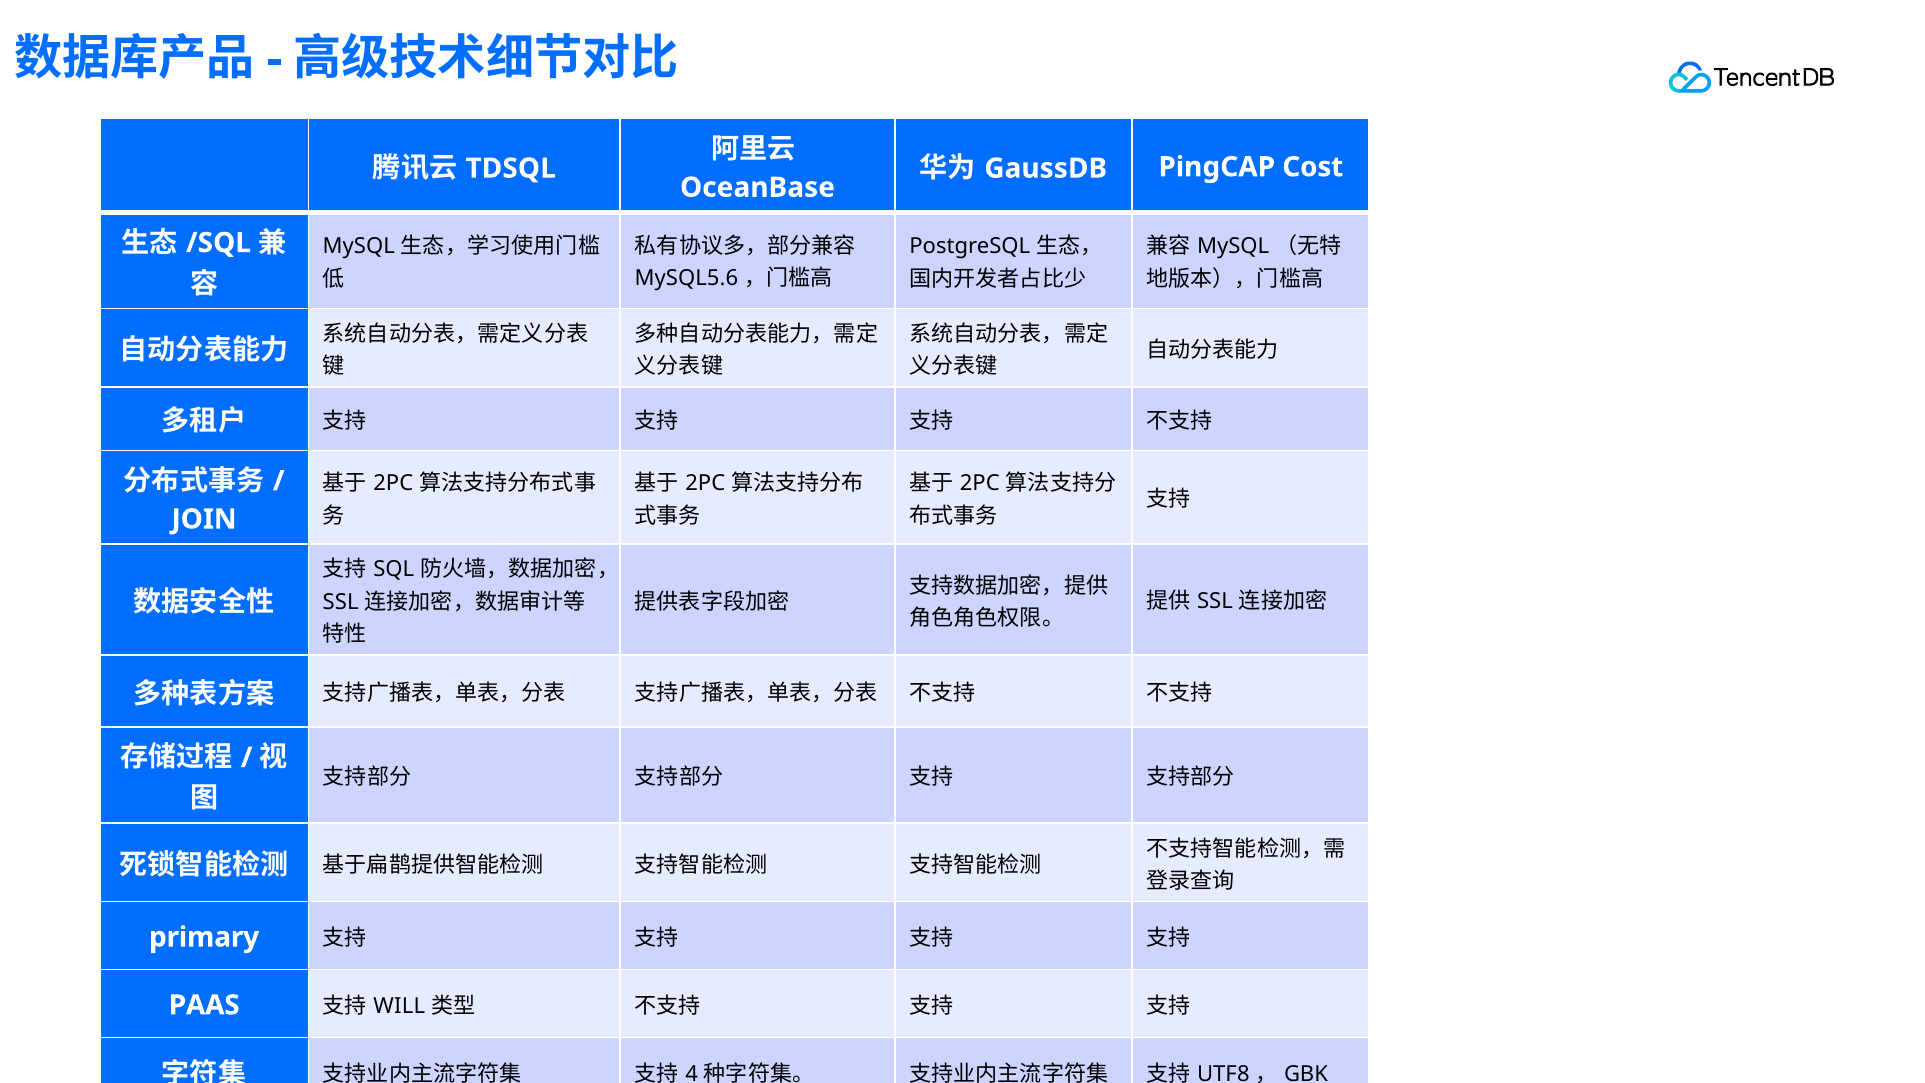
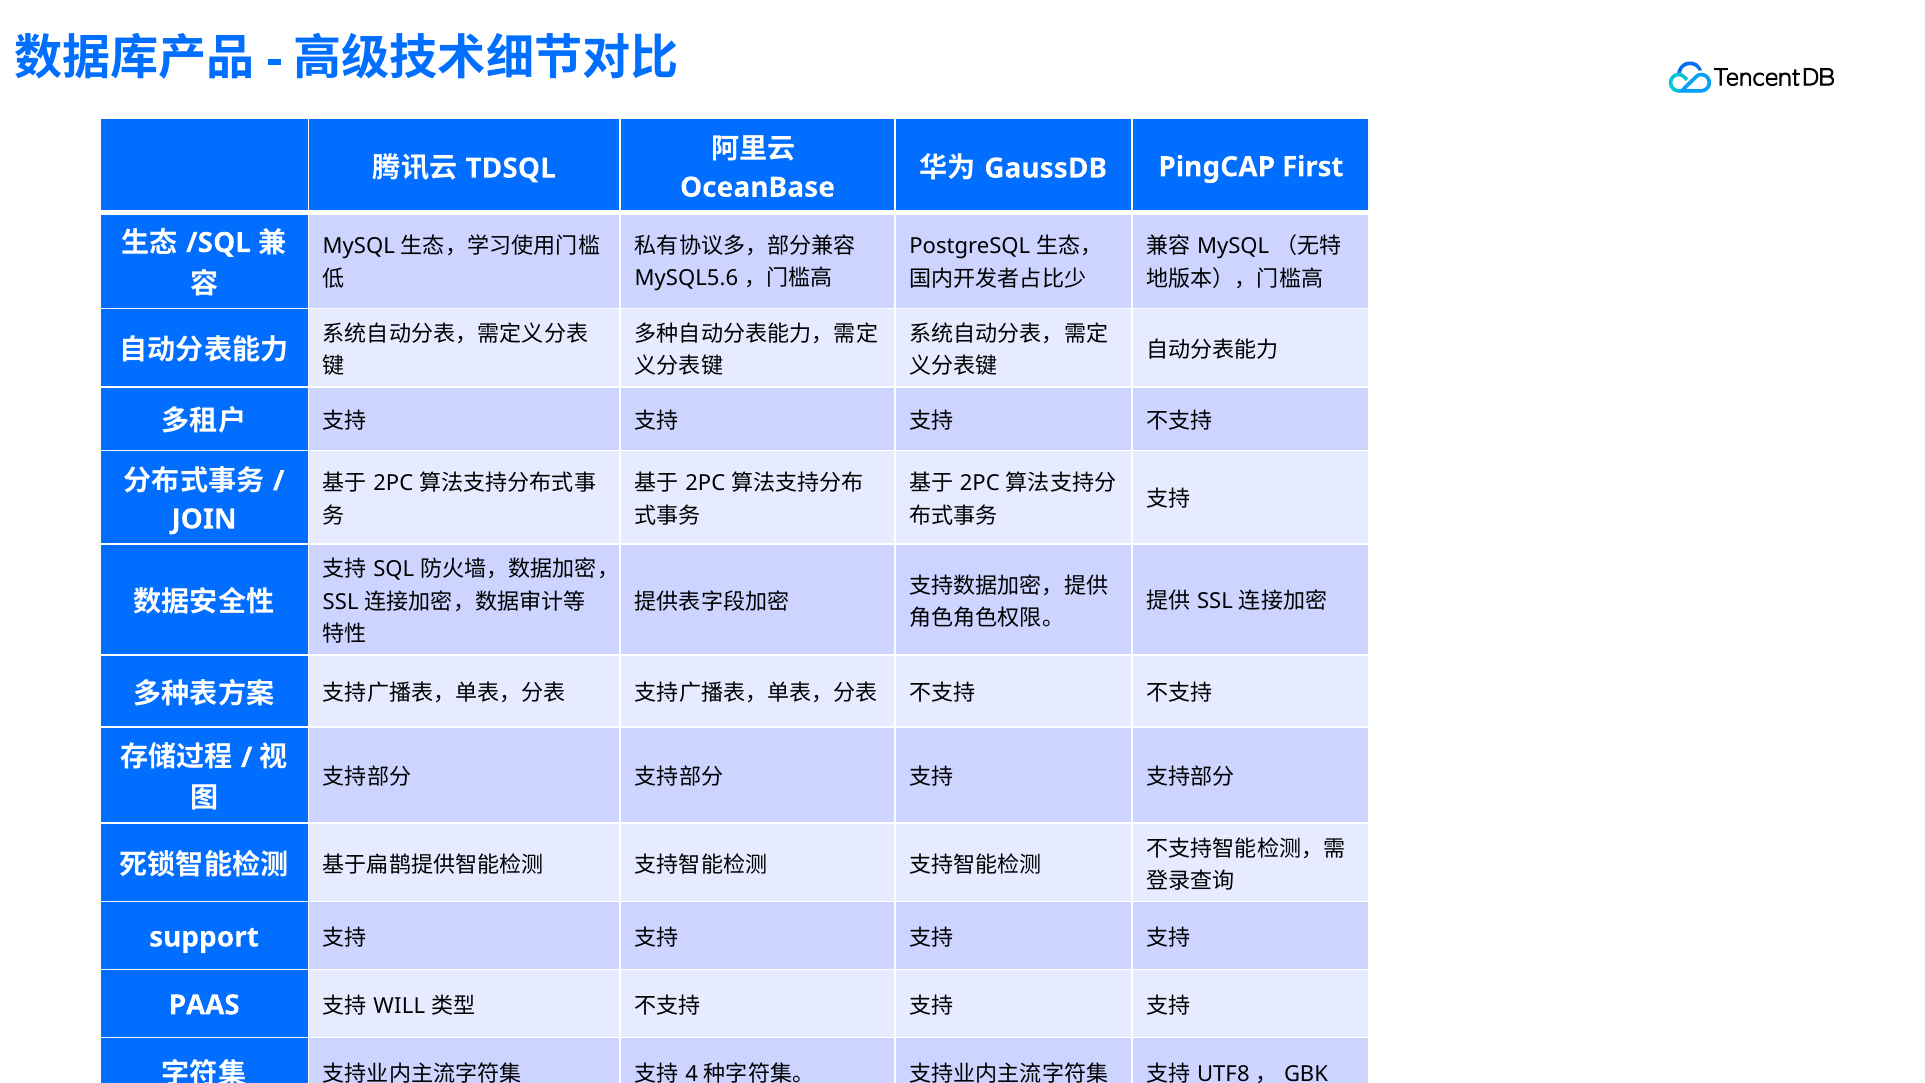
Cost: Cost -> First
primary: primary -> support
